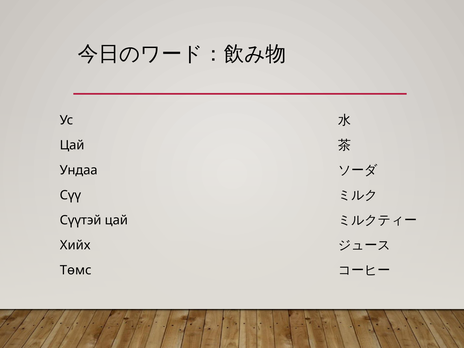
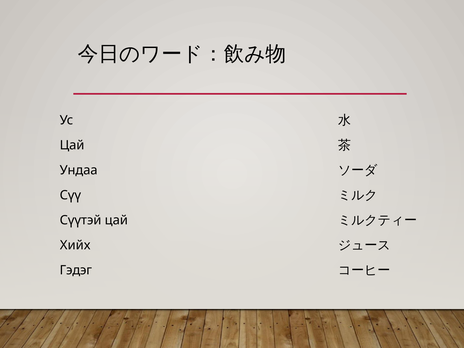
Төмс: Төмс -> Гэдэг
